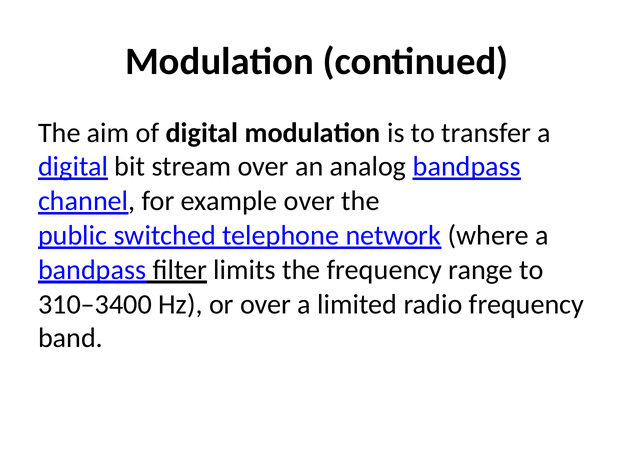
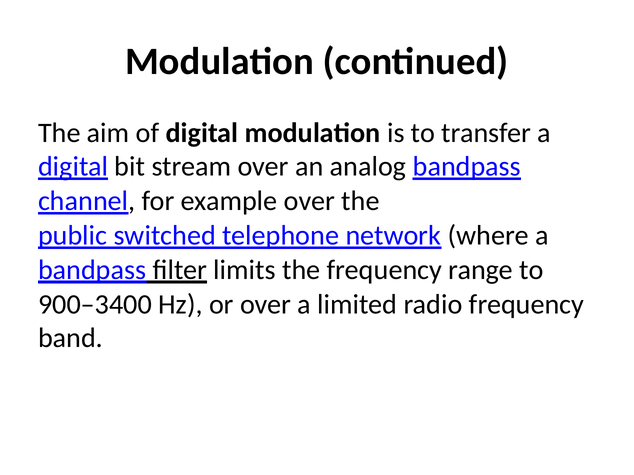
310–3400: 310–3400 -> 900–3400
